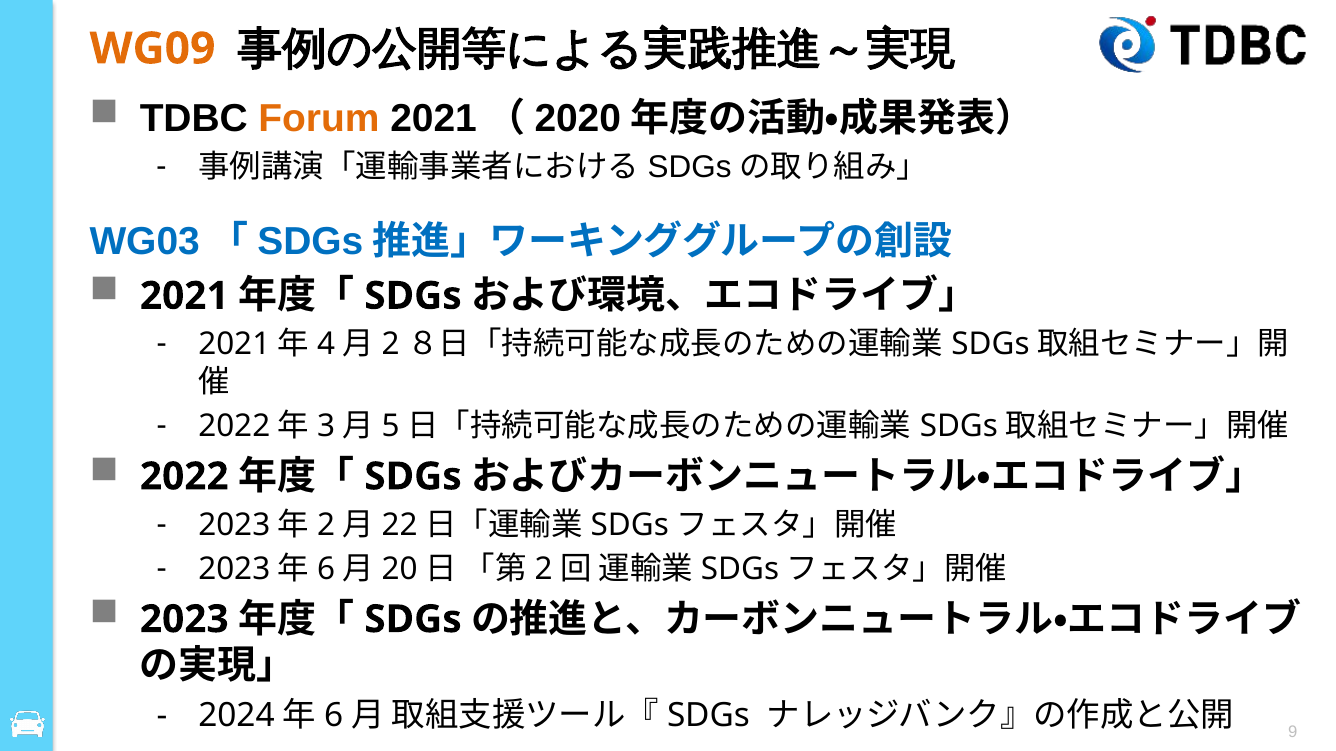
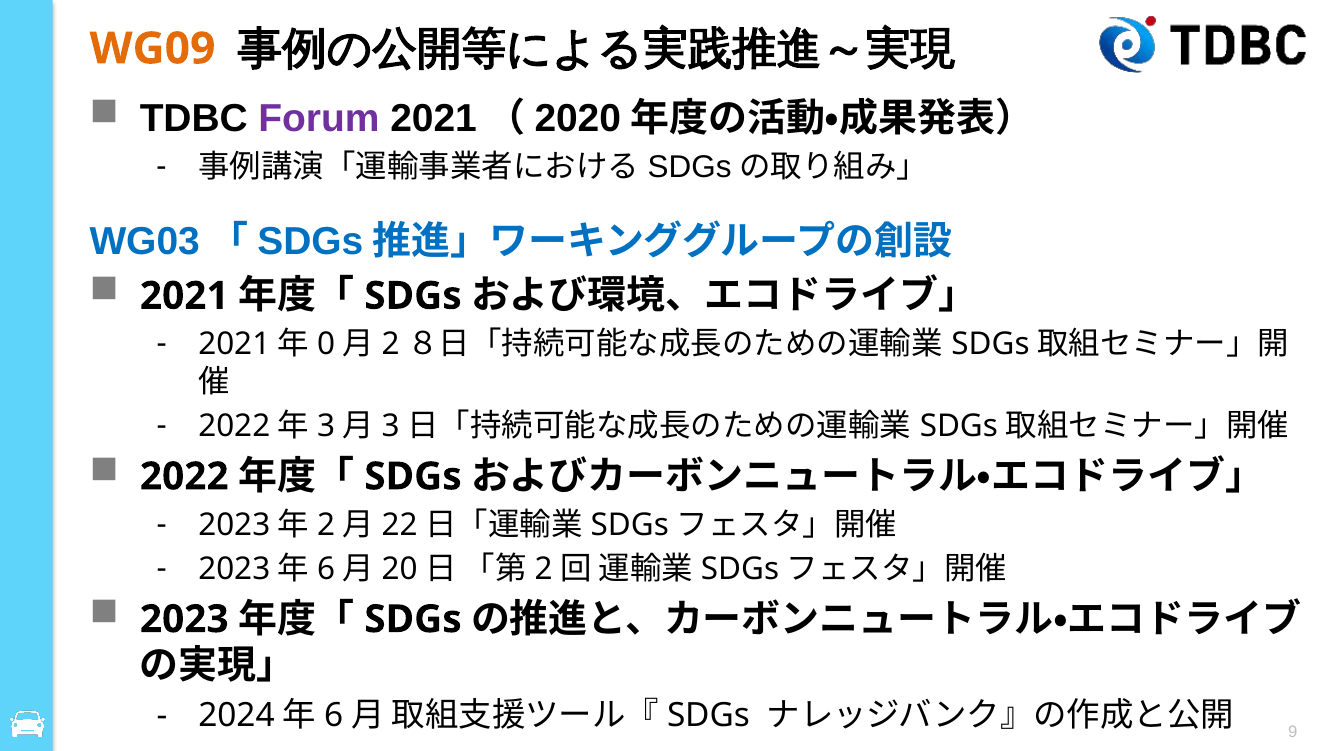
Forum colour: orange -> purple
4: 4 -> 0
5 at (391, 426): 5 -> 3
